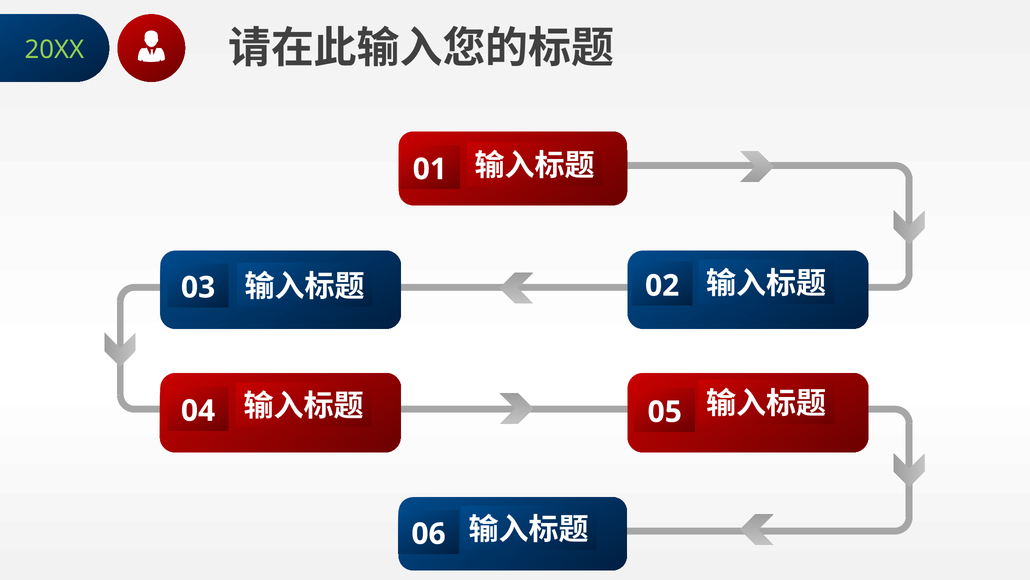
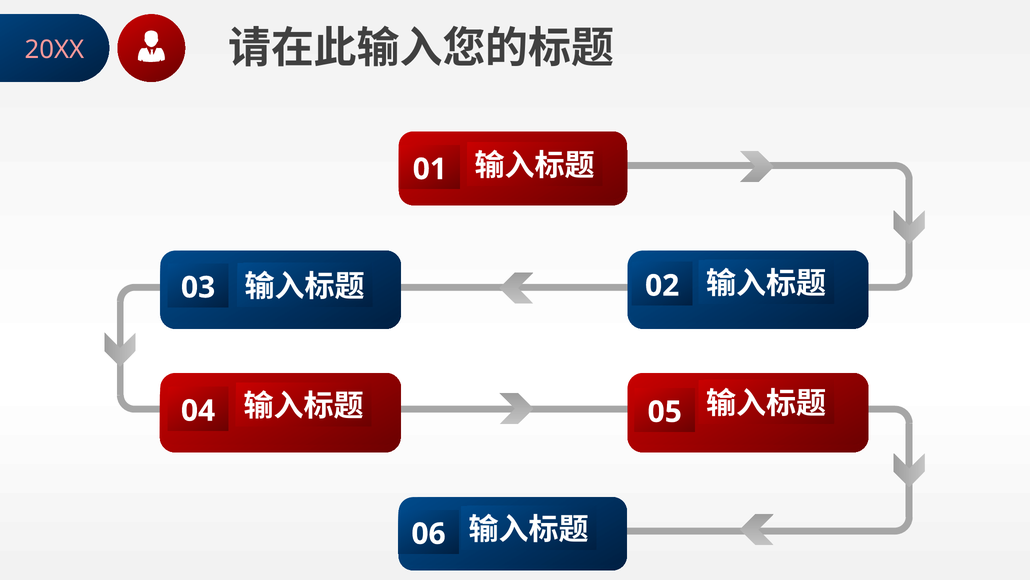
20XX colour: light green -> pink
